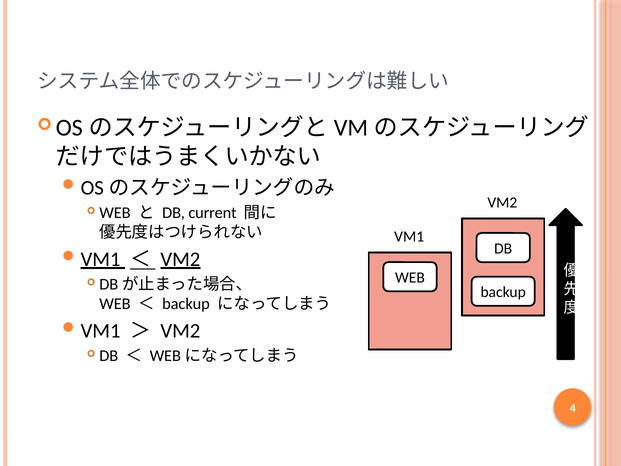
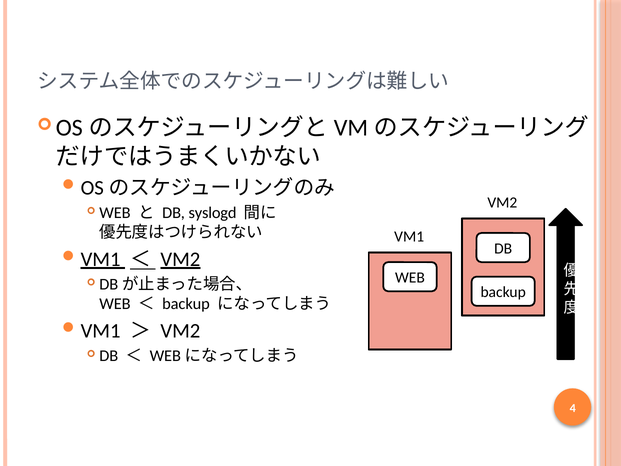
current: current -> syslogd
